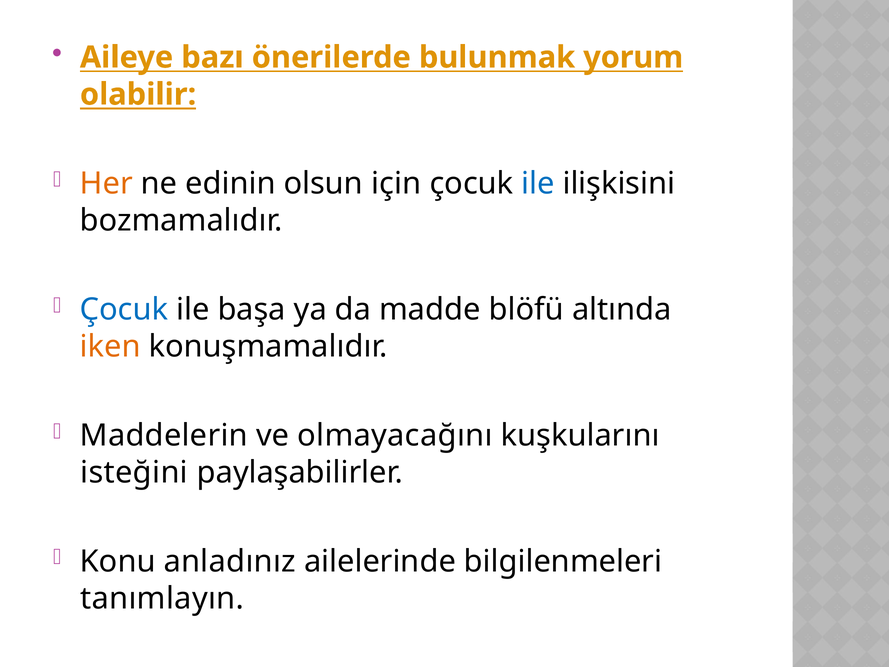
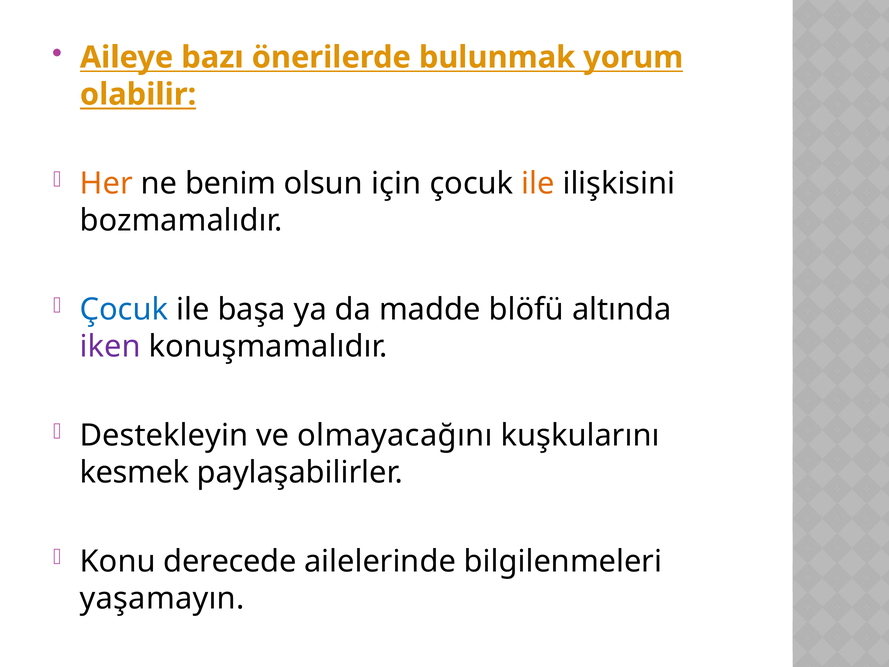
edinin: edinin -> benim
ile at (538, 183) colour: blue -> orange
iken colour: orange -> purple
Maddelerin: Maddelerin -> Destekleyin
isteğini: isteğini -> kesmek
anladınız: anladınız -> derecede
tanımlayın: tanımlayın -> yaşamayın
